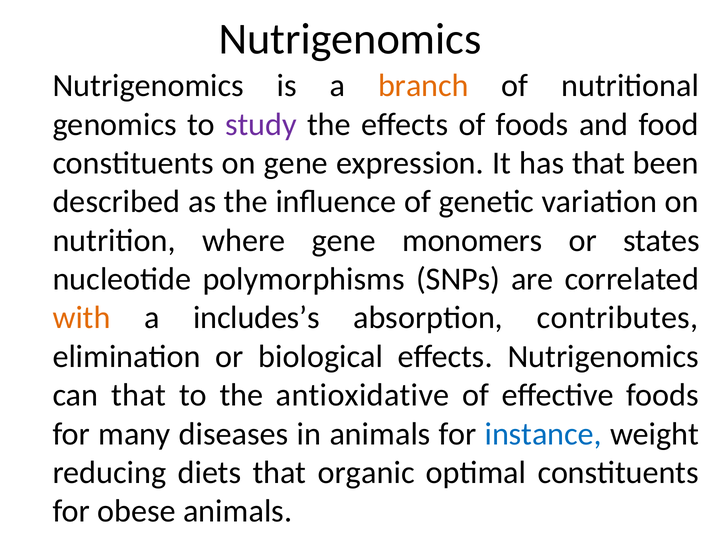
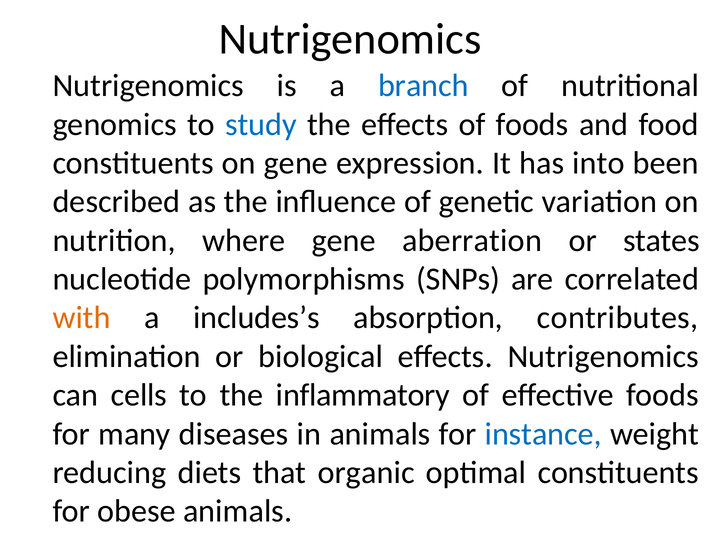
branch colour: orange -> blue
study colour: purple -> blue
has that: that -> into
monomers: monomers -> aberration
can that: that -> cells
antioxidative: antioxidative -> inflammatory
